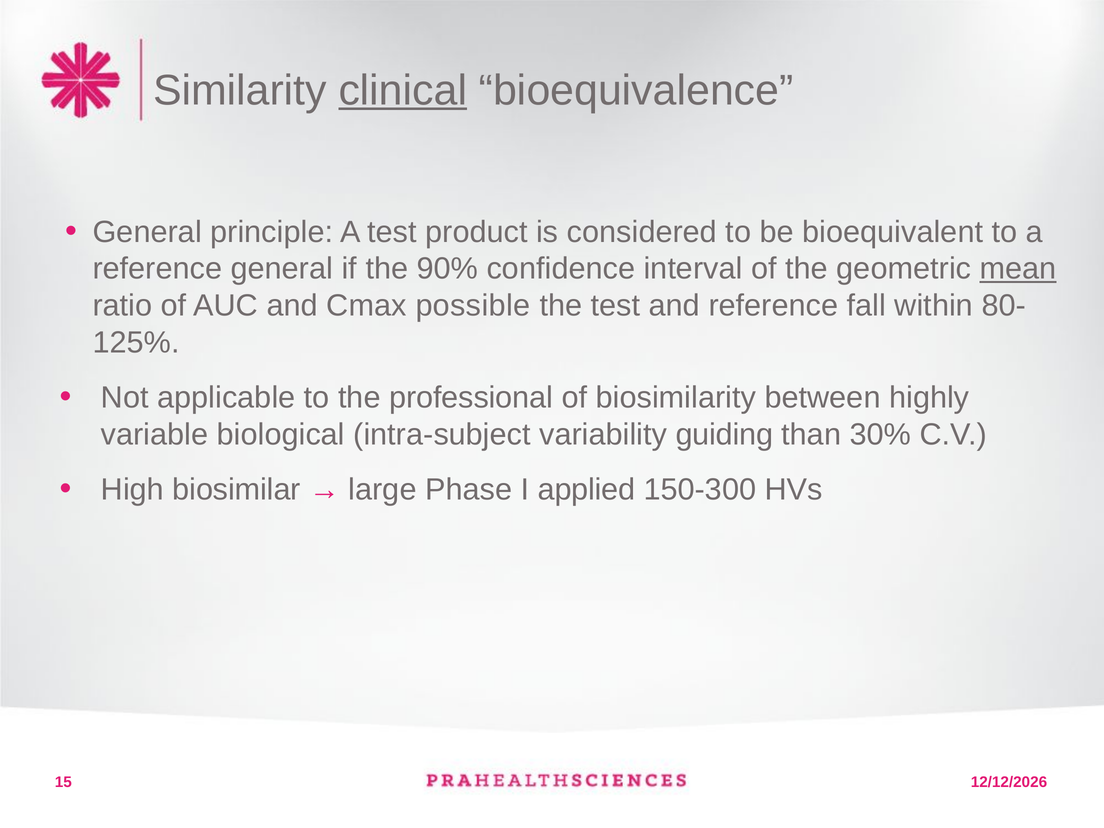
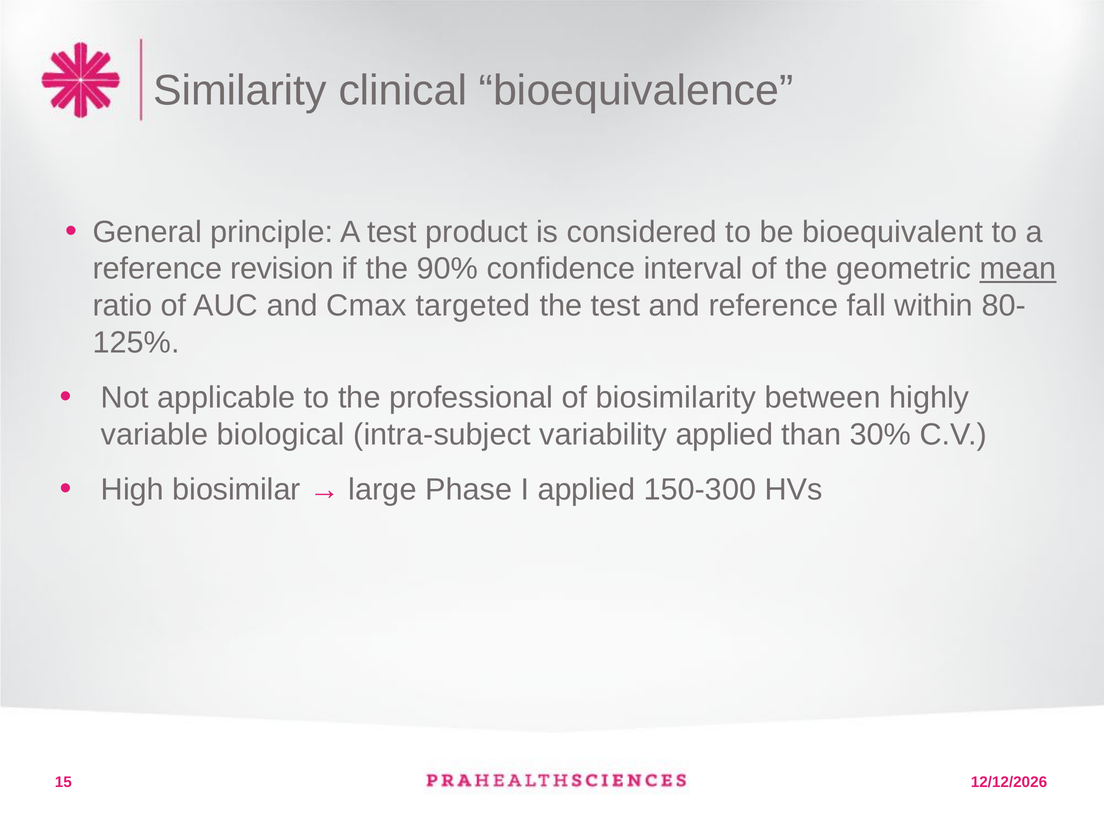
clinical underline: present -> none
reference general: general -> revision
possible: possible -> targeted
variability guiding: guiding -> applied
